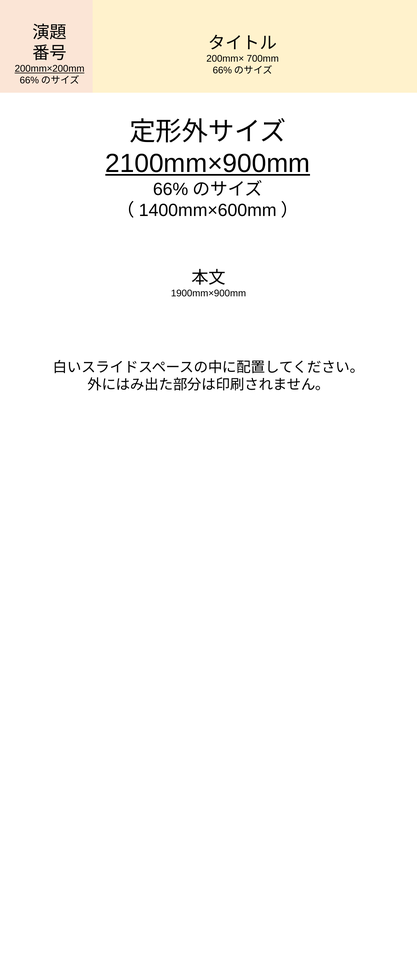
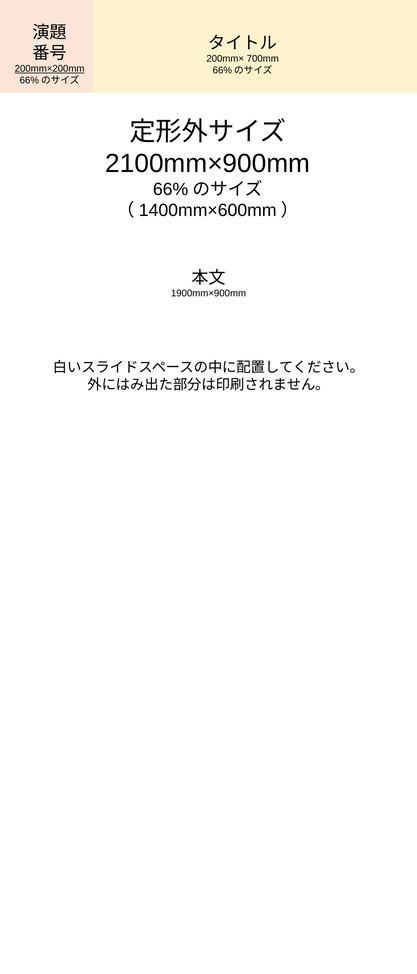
2100mm×900mm underline: present -> none
